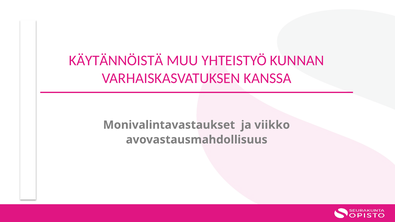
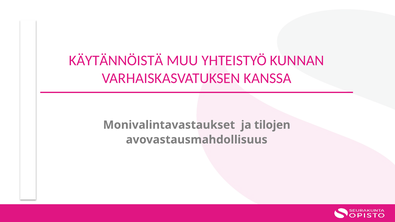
viikko: viikko -> tilojen
